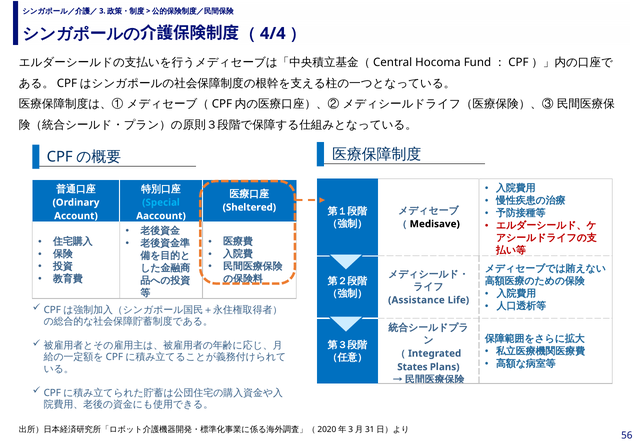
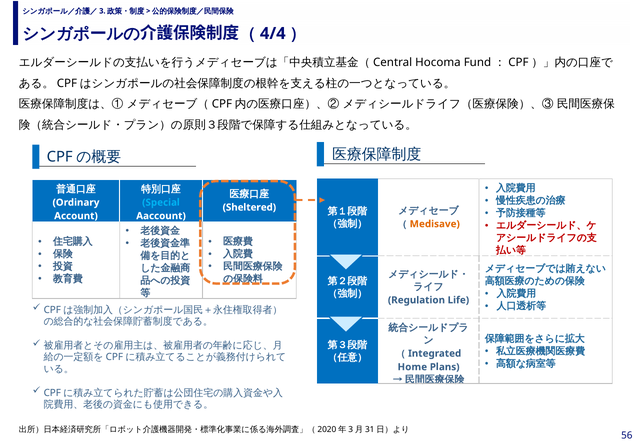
Medisave colour: black -> orange
Assistance: Assistance -> Regulation
States: States -> Home
